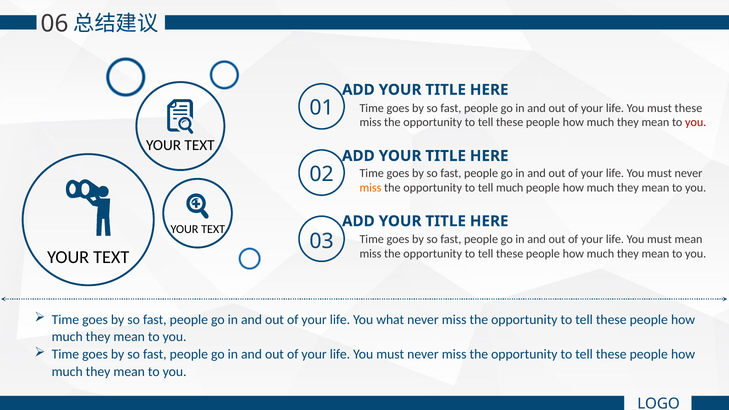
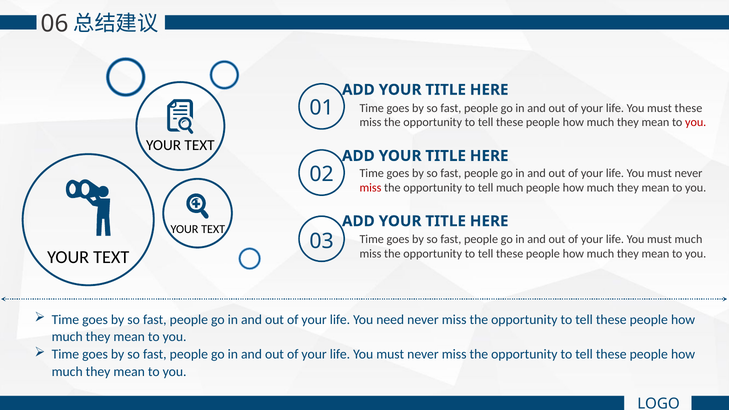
miss at (370, 188) colour: orange -> red
must mean: mean -> much
what: what -> need
